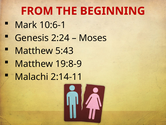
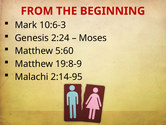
10:6-1: 10:6-1 -> 10:6-3
5:43: 5:43 -> 5:60
2:14-11: 2:14-11 -> 2:14-95
